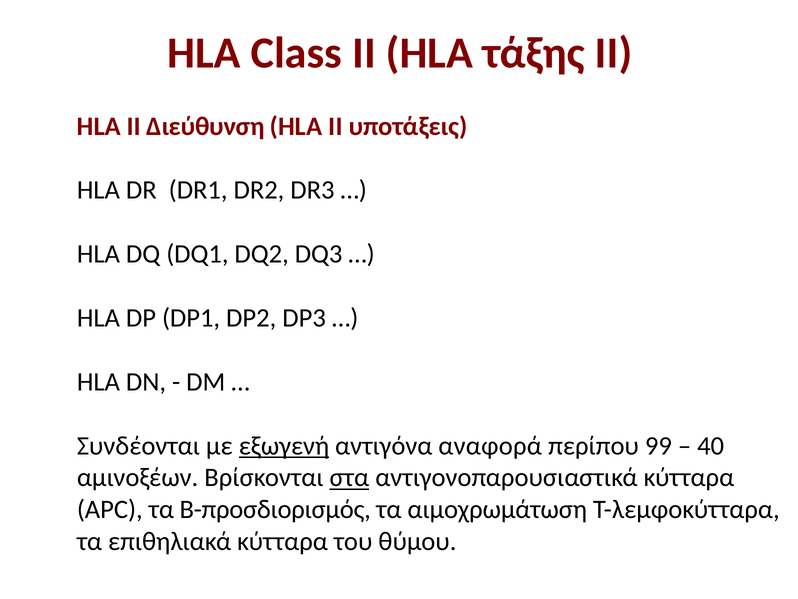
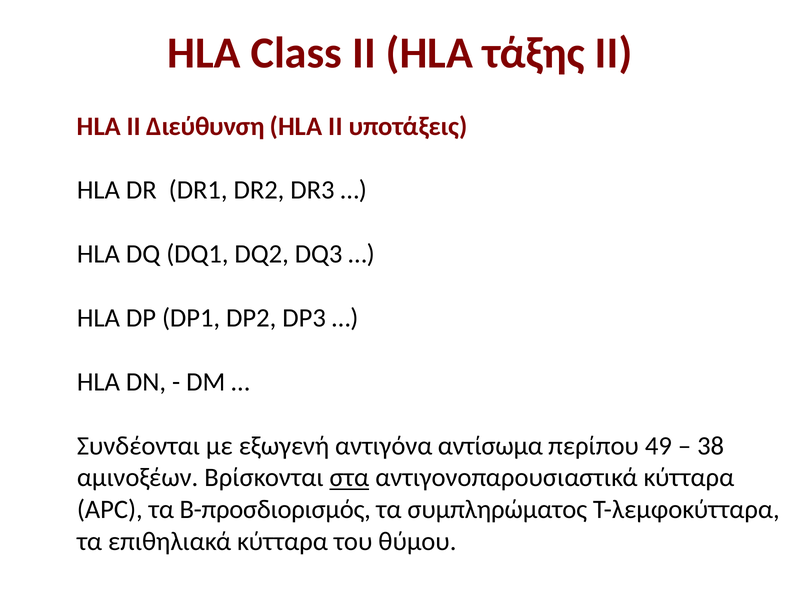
εξωγενή underline: present -> none
αναφορά: αναφορά -> αντίσωμα
99: 99 -> 49
40: 40 -> 38
αιμοχρωμάτωση: αιμοχρωμάτωση -> συμπληρώματος
